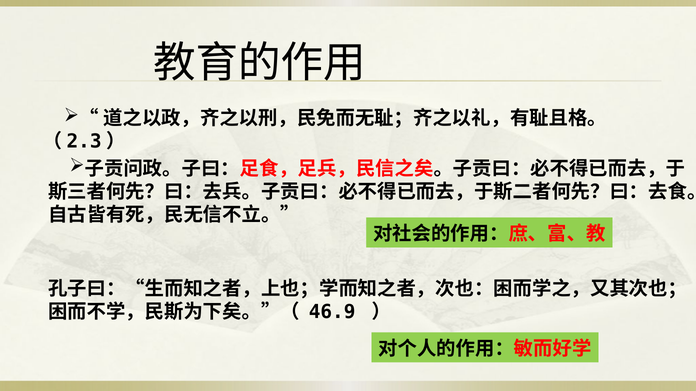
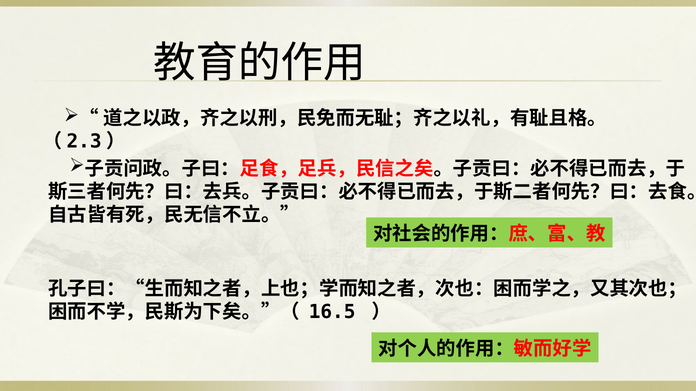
46.9: 46.9 -> 16.5
